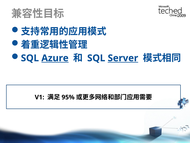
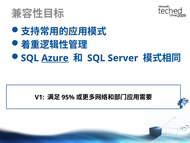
Server underline: present -> none
